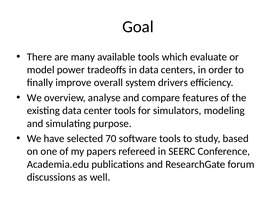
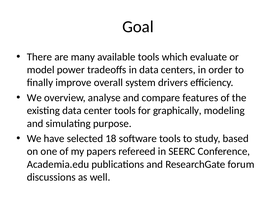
simulators: simulators -> graphically
70: 70 -> 18
